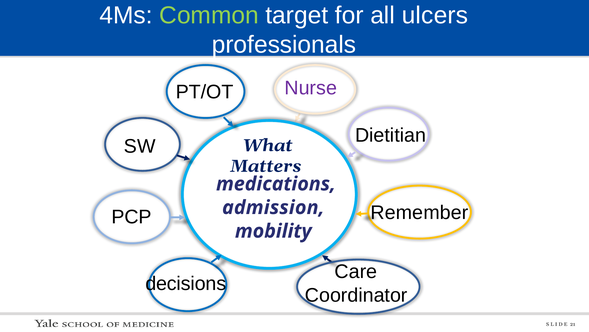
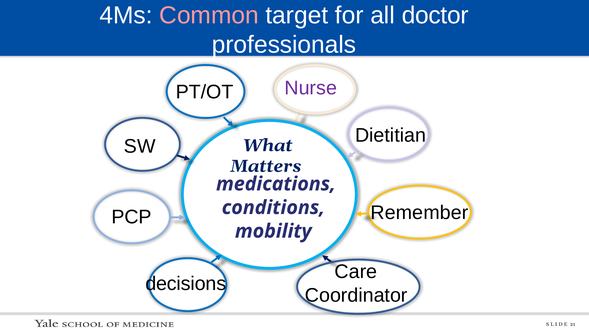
Common colour: light green -> pink
ulcers: ulcers -> doctor
admission: admission -> conditions
